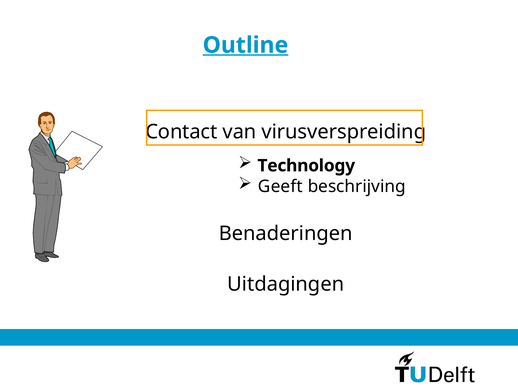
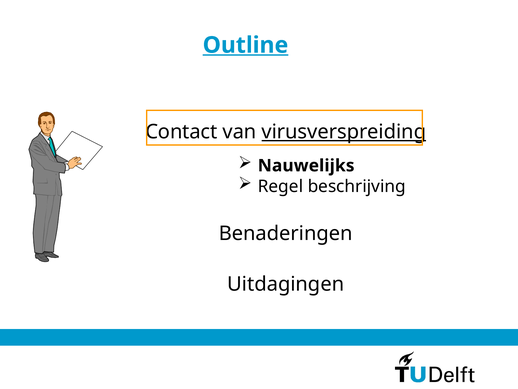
virusverspreiding underline: none -> present
Technology: Technology -> Nauwelijks
Geeft: Geeft -> Regel
